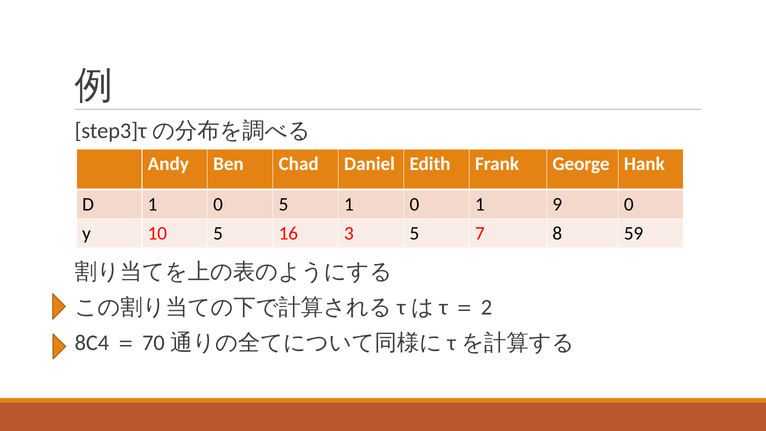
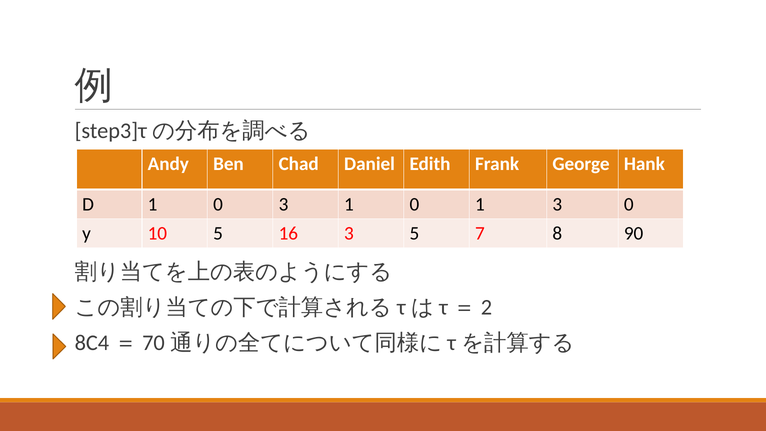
0 5: 5 -> 3
1 9: 9 -> 3
59: 59 -> 90
